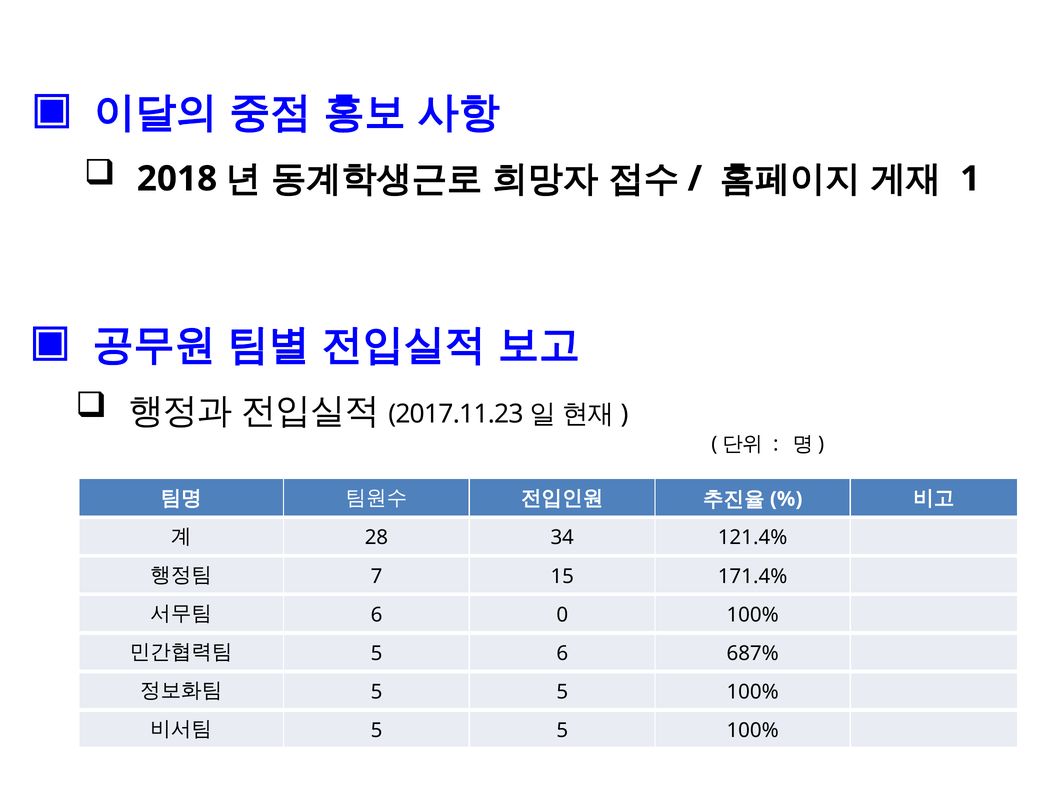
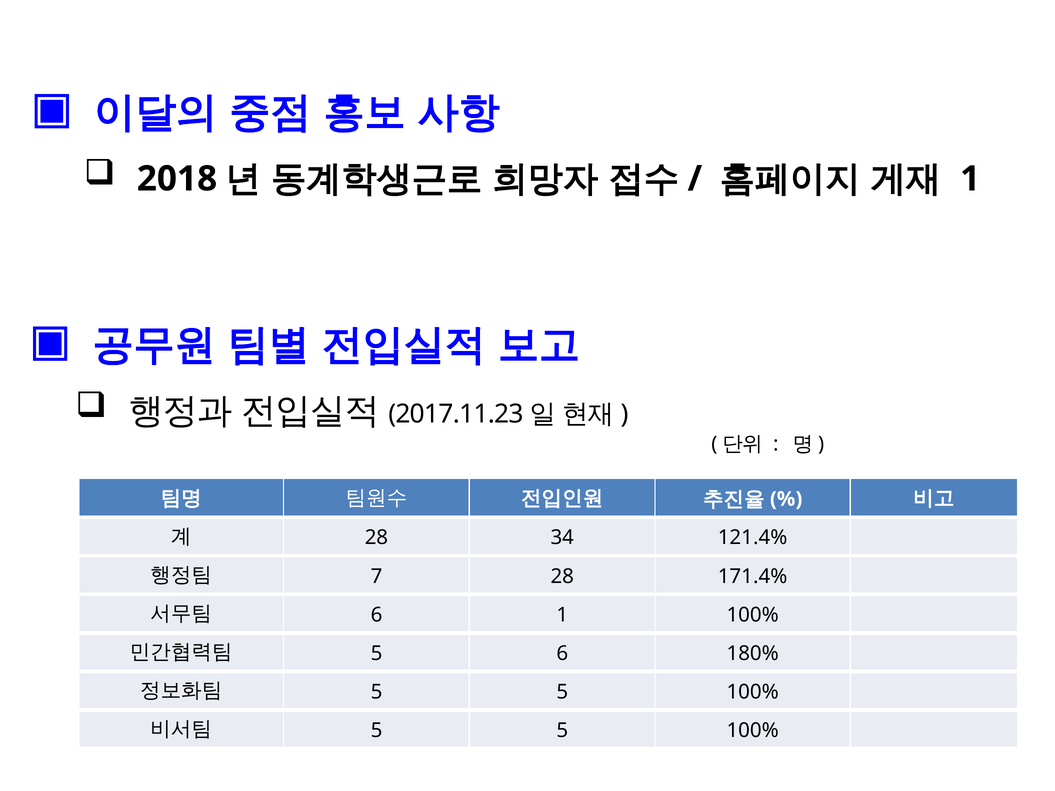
7 15: 15 -> 28
6 0: 0 -> 1
687%: 687% -> 180%
